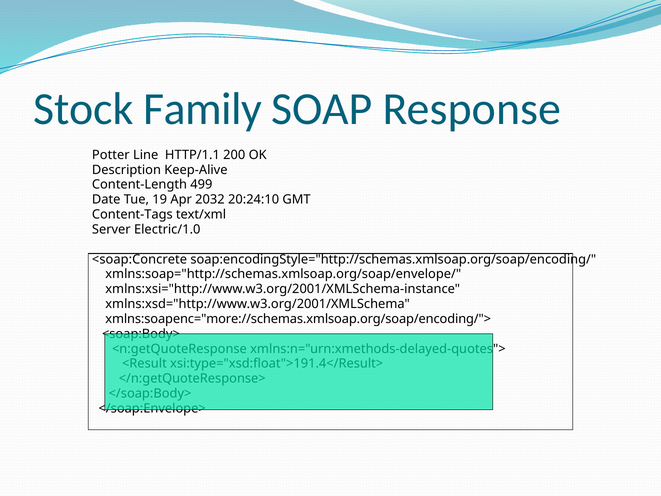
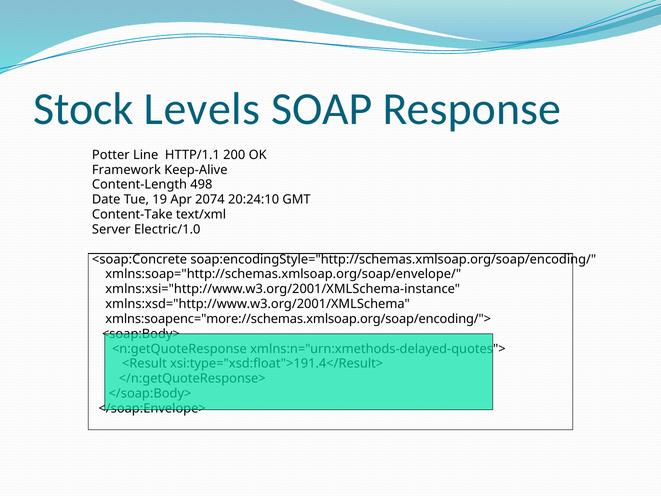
Family: Family -> Levels
Description: Description -> Framework
499: 499 -> 498
2032: 2032 -> 2074
Content-Tags: Content-Tags -> Content-Take
